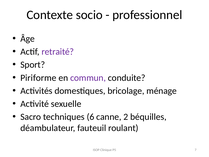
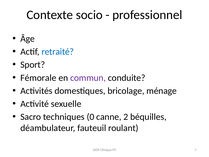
retraité colour: purple -> blue
Piriforme: Piriforme -> Fémorale
6: 6 -> 0
